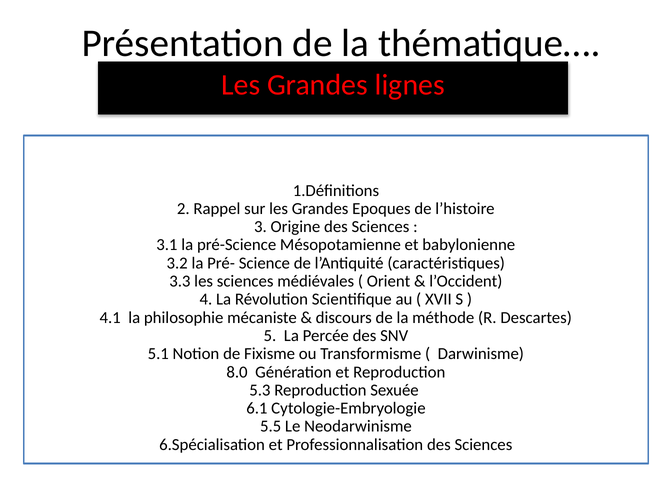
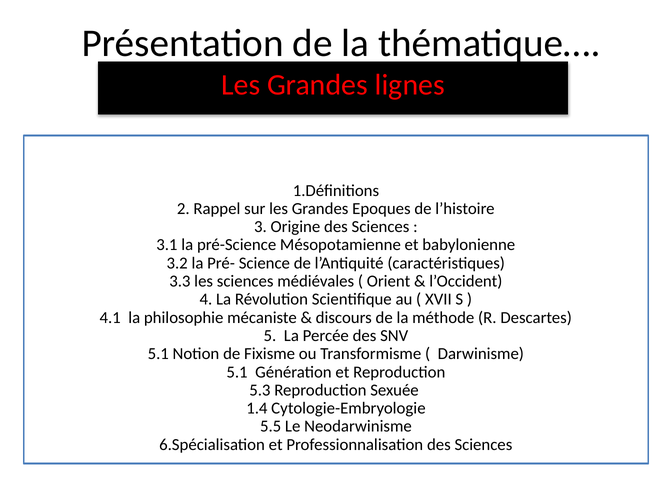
8.0 at (237, 372): 8.0 -> 5.1
6.1: 6.1 -> 1.4
